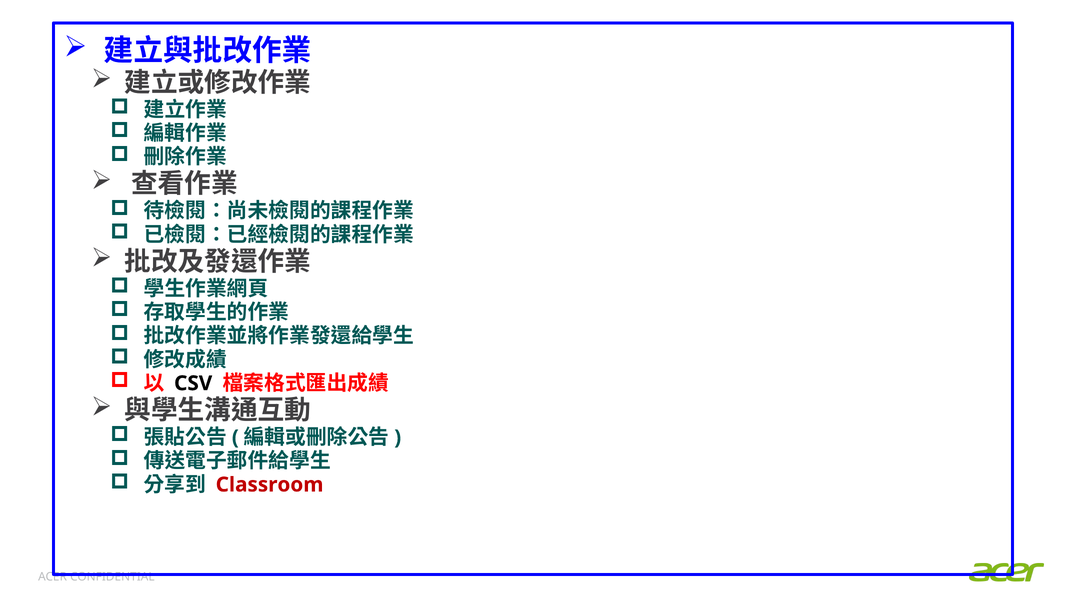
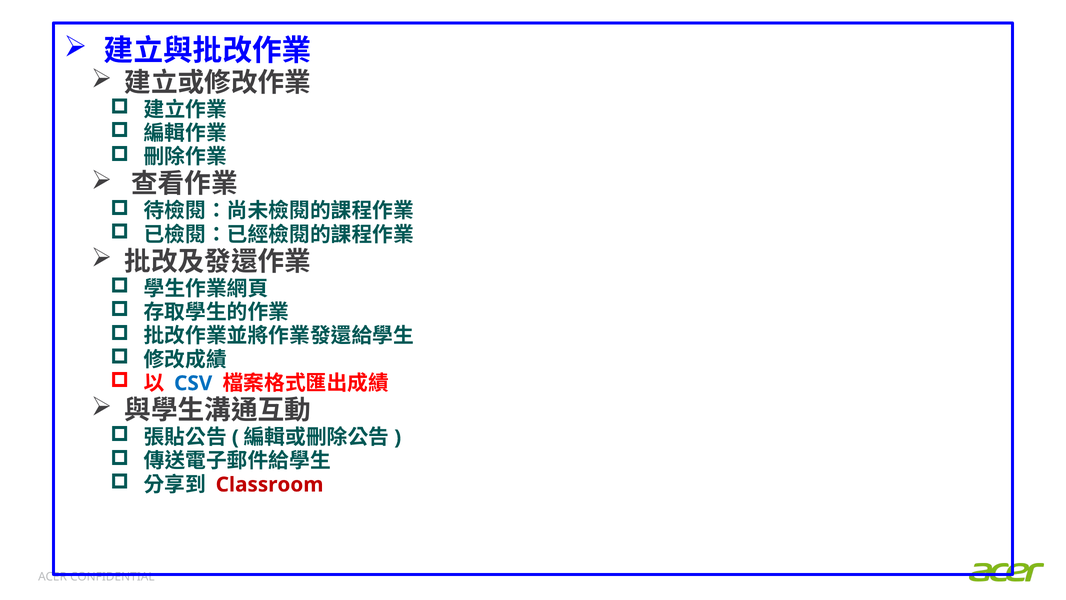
CSV colour: black -> blue
